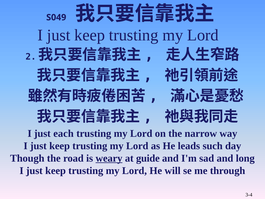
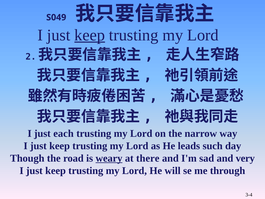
keep at (90, 35) underline: none -> present
guide: guide -> there
long: long -> very
